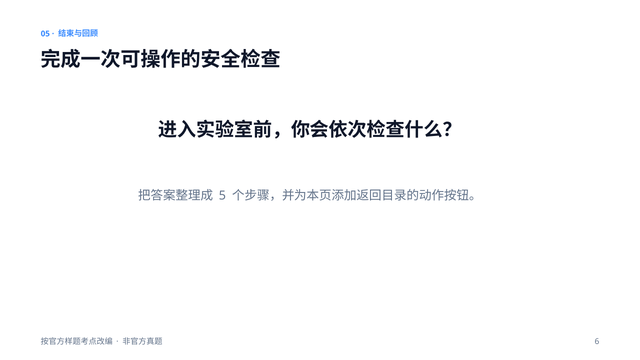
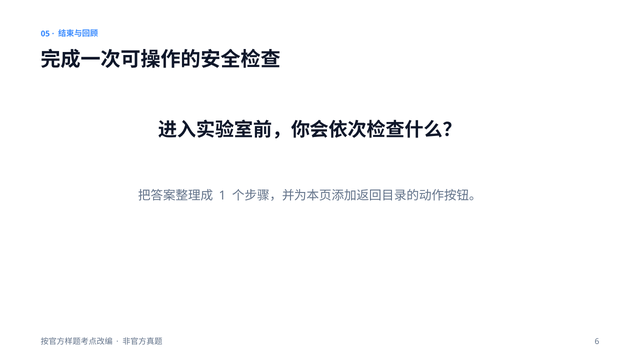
5: 5 -> 1
